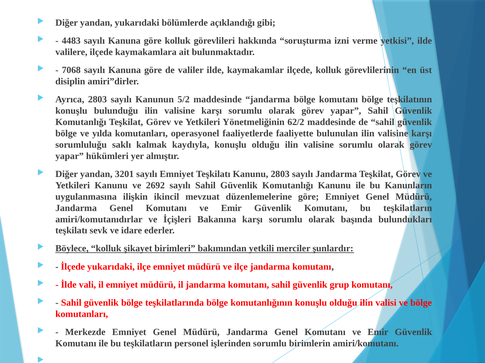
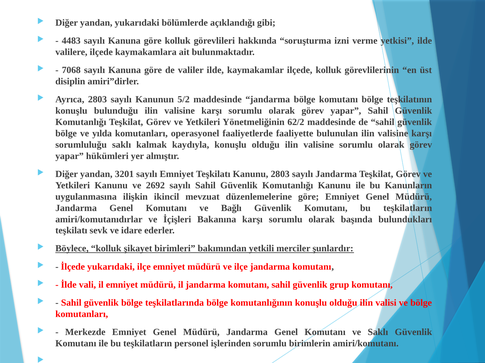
Emir at (231, 208): Emir -> Bağlı
Emir at (378, 333): Emir -> Saklı
